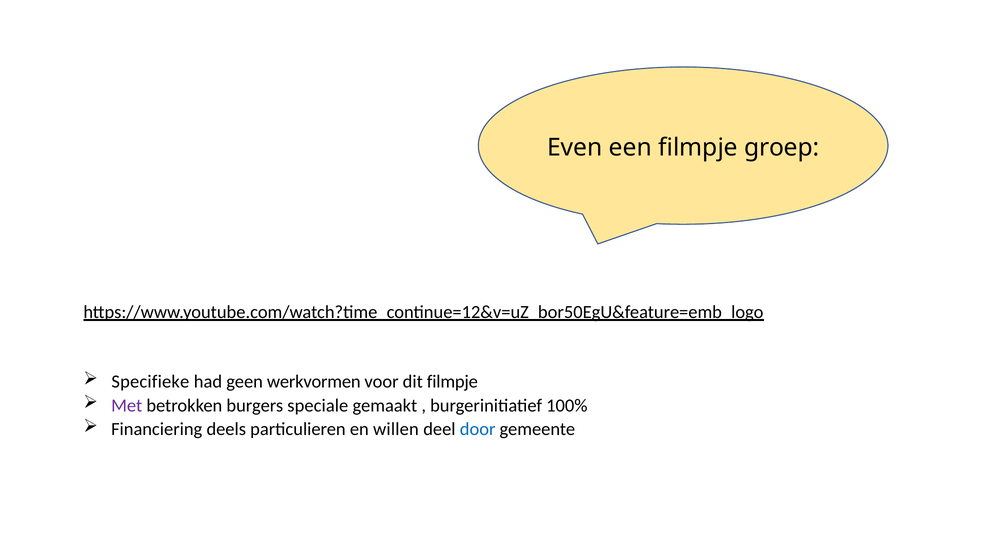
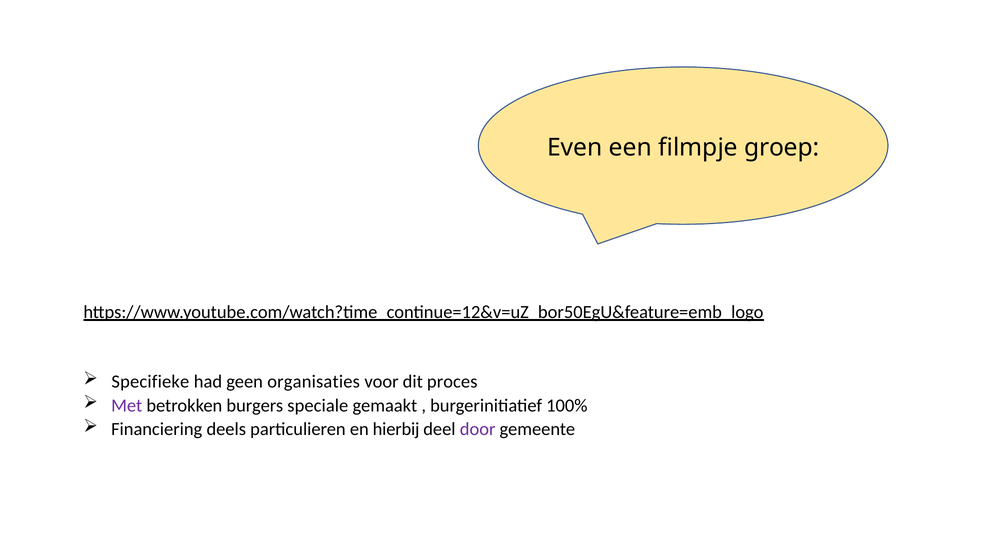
werkvormen: werkvormen -> organisaties
dit filmpje: filmpje -> proces
willen: willen -> hierbij
door colour: blue -> purple
